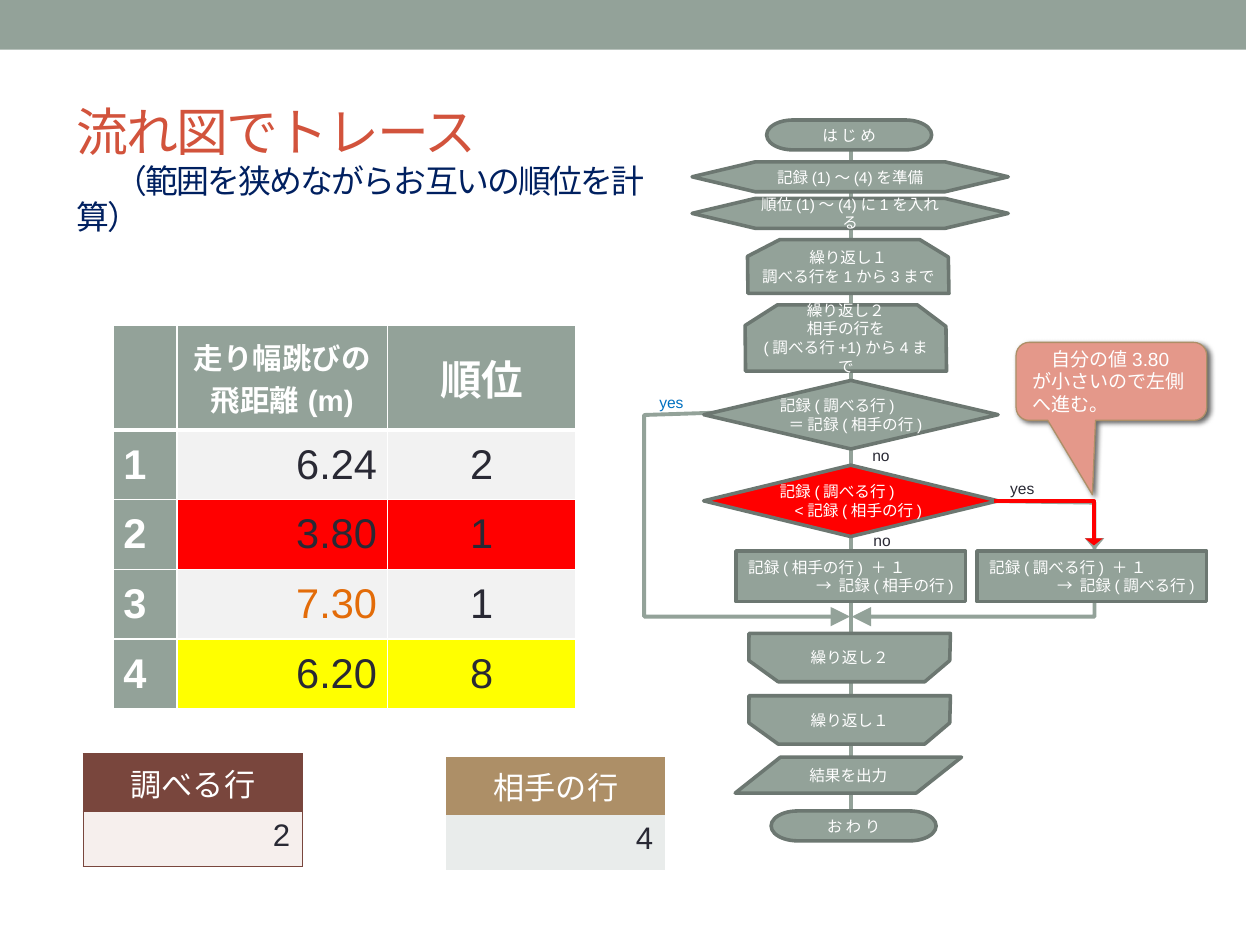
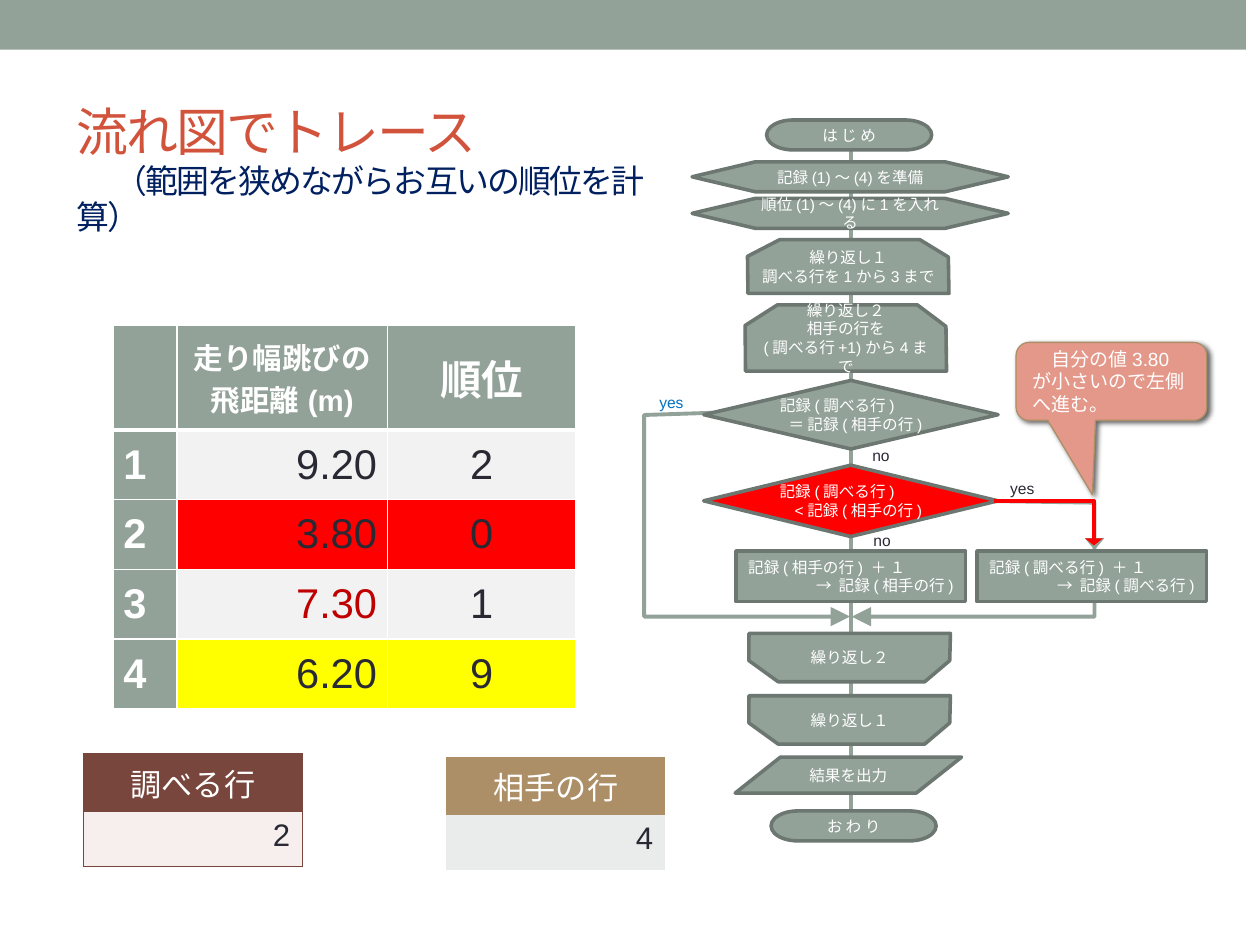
6.24: 6.24 -> 9.20
3.80 1: 1 -> 0
7.30 colour: orange -> red
8: 8 -> 9
